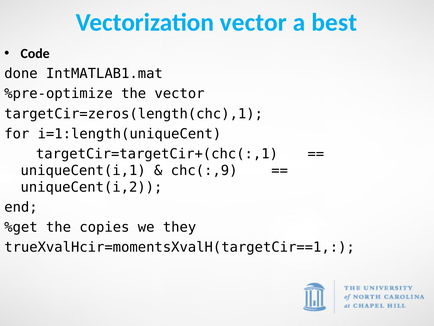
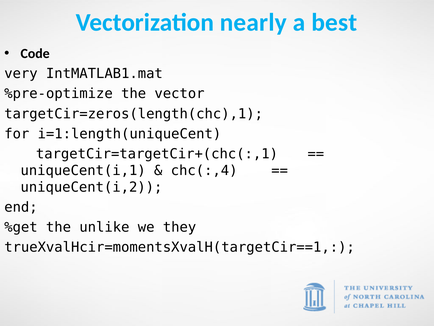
Vectorization vector: vector -> nearly
done: done -> very
chc(:,9: chc(:,9 -> chc(:,4
copies: copies -> unlike
